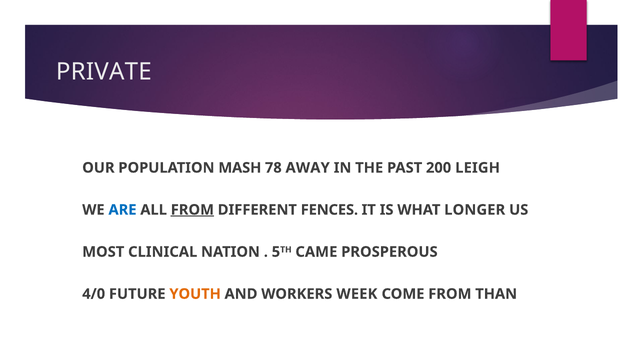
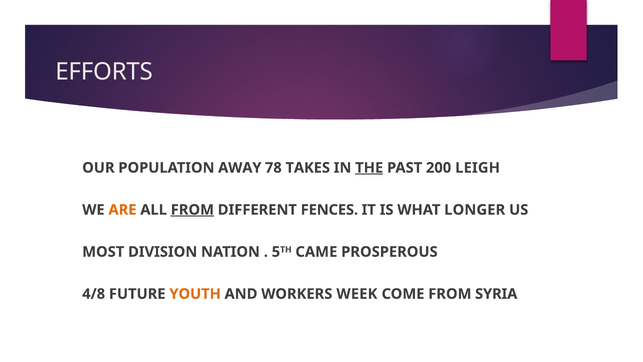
PRIVATE: PRIVATE -> EFFORTS
MASH: MASH -> AWAY
AWAY: AWAY -> TAKES
THE underline: none -> present
ARE colour: blue -> orange
CLINICAL: CLINICAL -> DIVISION
4/0: 4/0 -> 4/8
THAN: THAN -> SYRIA
